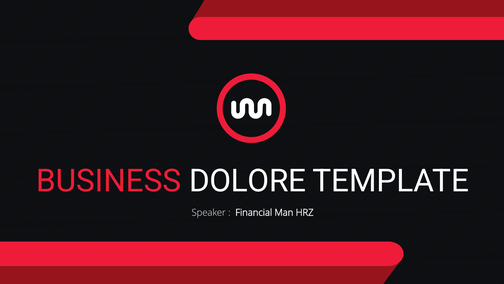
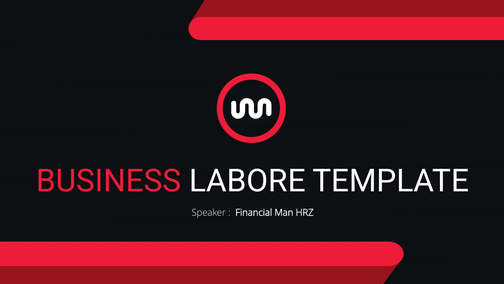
DOLORE: DOLORE -> LABORE
